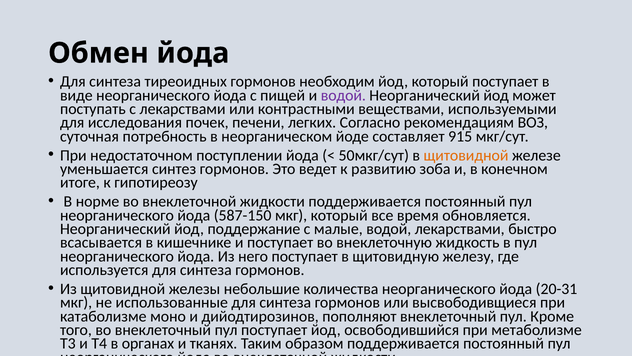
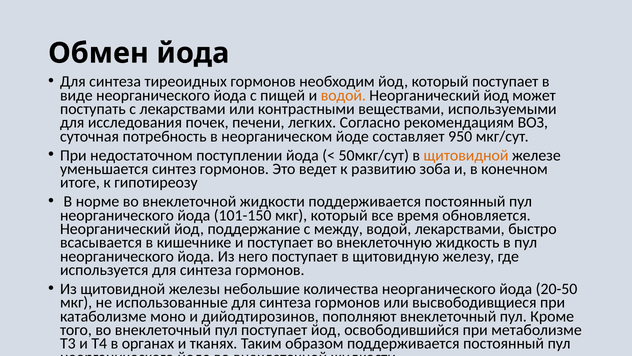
водой at (343, 95) colour: purple -> orange
915: 915 -> 950
587-150: 587-150 -> 101-150
малые: малые -> между
20-31: 20-31 -> 20-50
